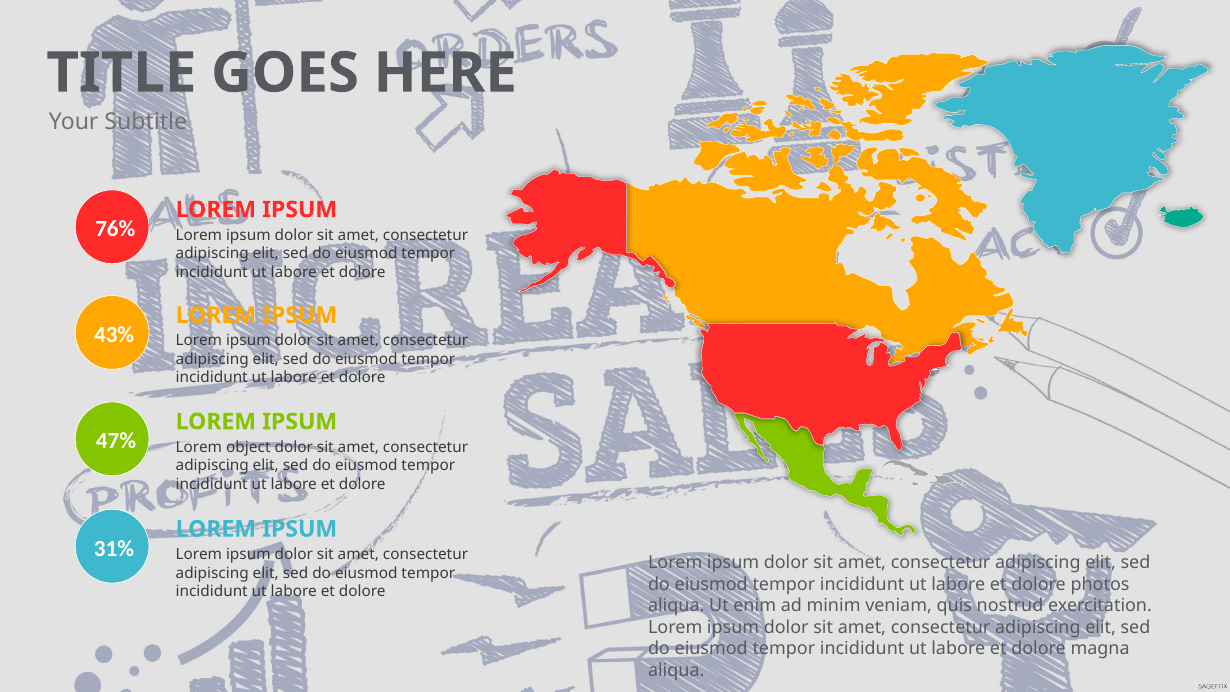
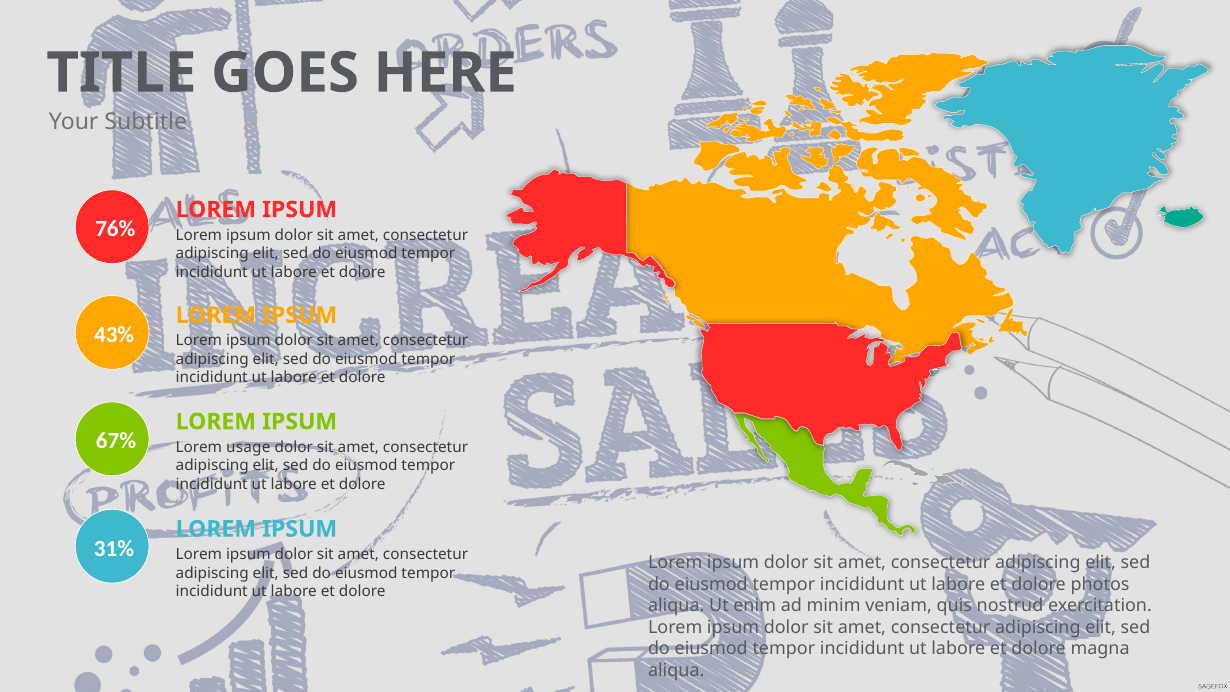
47%: 47% -> 67%
object: object -> usage
